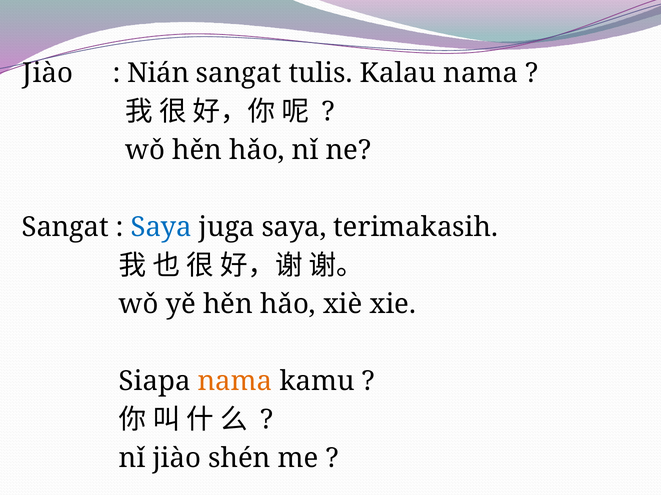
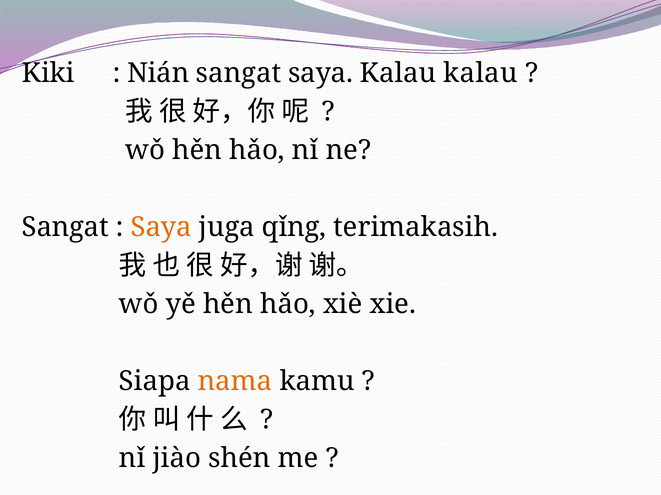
Jiào at (48, 73): Jiào -> Kiki
sangat tulis: tulis -> saya
Kalau nama: nama -> kalau
Saya at (161, 228) colour: blue -> orange
juga saya: saya -> qǐng
